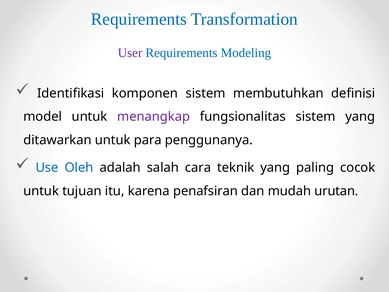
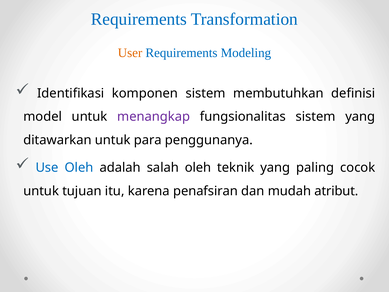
User colour: purple -> orange
salah cara: cara -> oleh
urutan: urutan -> atribut
